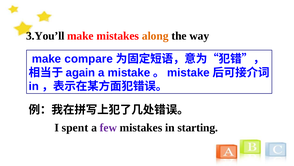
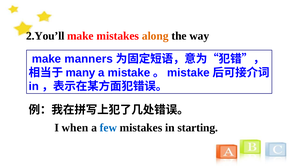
3.You’ll: 3.You’ll -> 2.You’ll
compare: compare -> manners
again: again -> many
spent: spent -> when
few colour: purple -> blue
